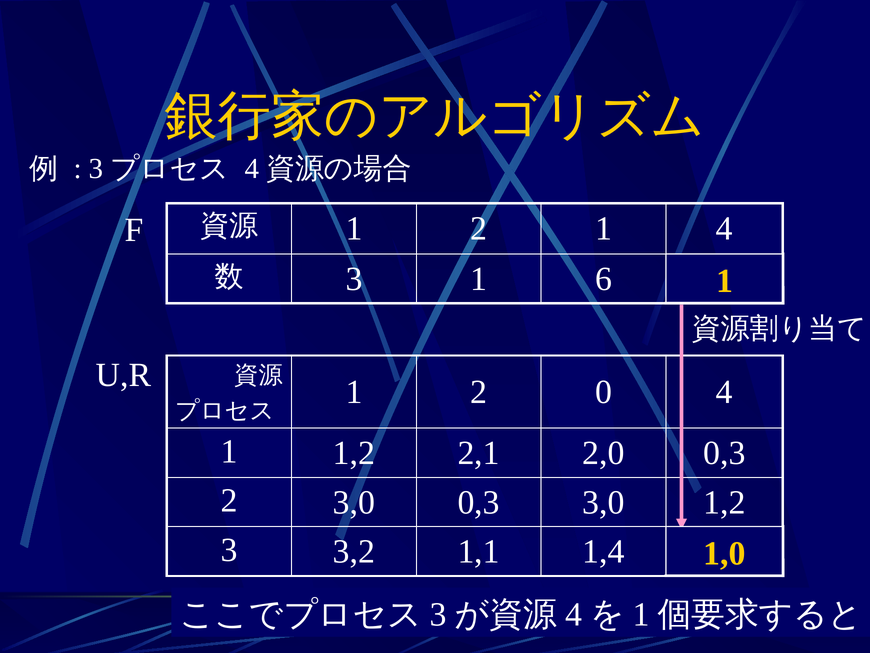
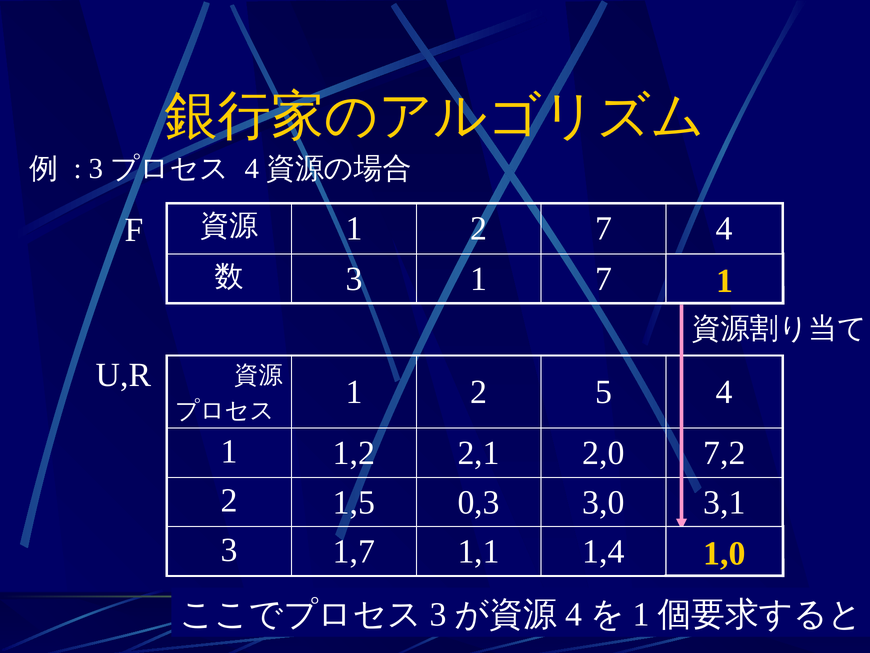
2 1: 1 -> 7
1 6: 6 -> 7
0: 0 -> 5
2,0 0,3: 0,3 -> 7,2
2 3,0: 3,0 -> 1,5
3,0 1,2: 1,2 -> 3,1
3,2: 3,2 -> 1,7
